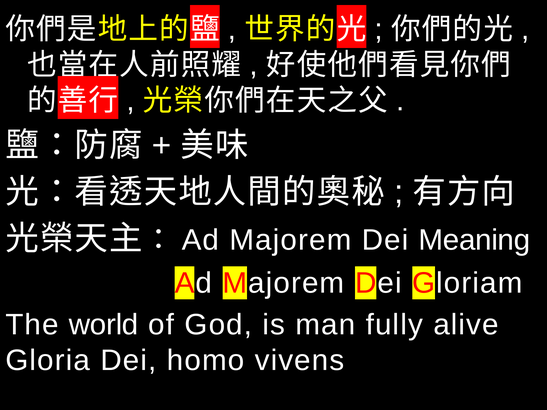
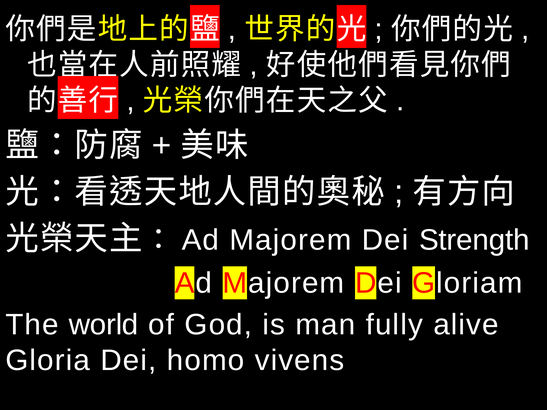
Meaning: Meaning -> Strength
